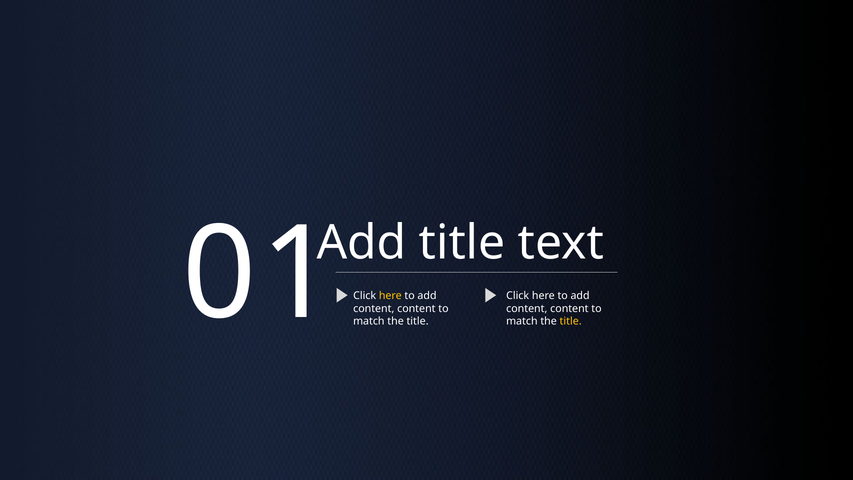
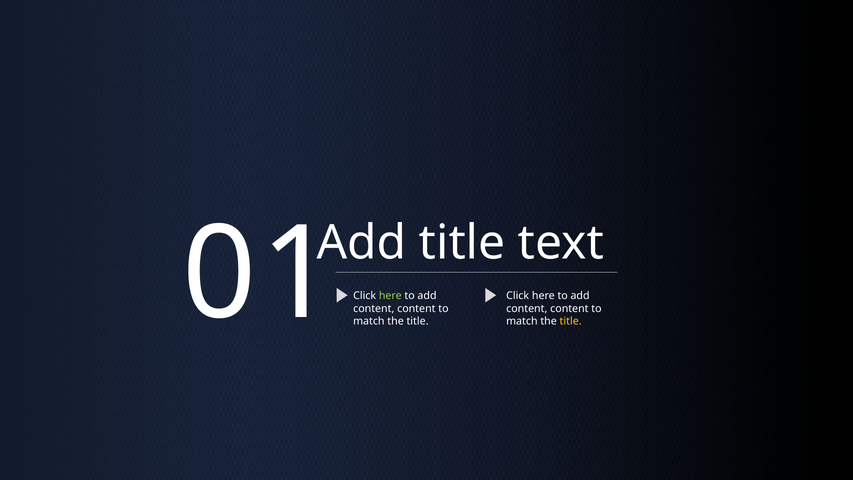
here at (390, 296) colour: yellow -> light green
